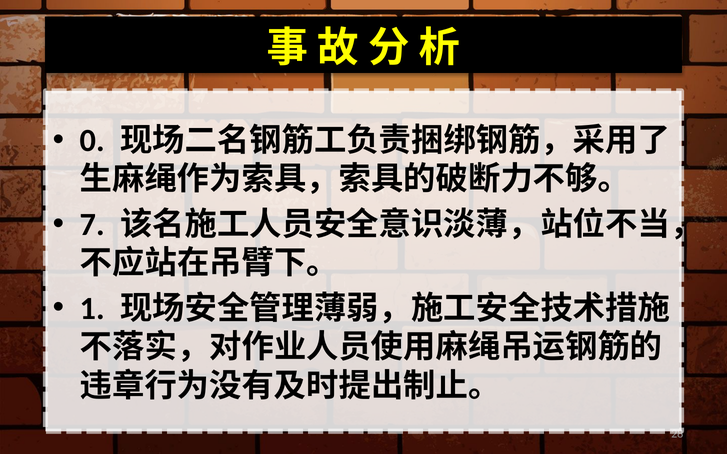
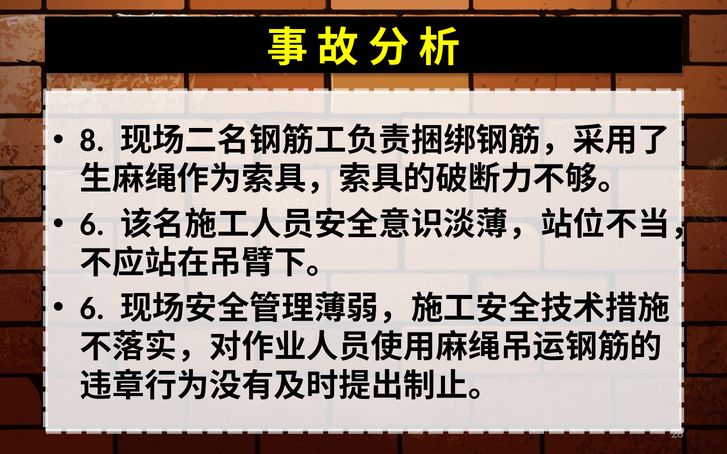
0: 0 -> 8
7 at (92, 225): 7 -> 6
1 at (92, 309): 1 -> 6
